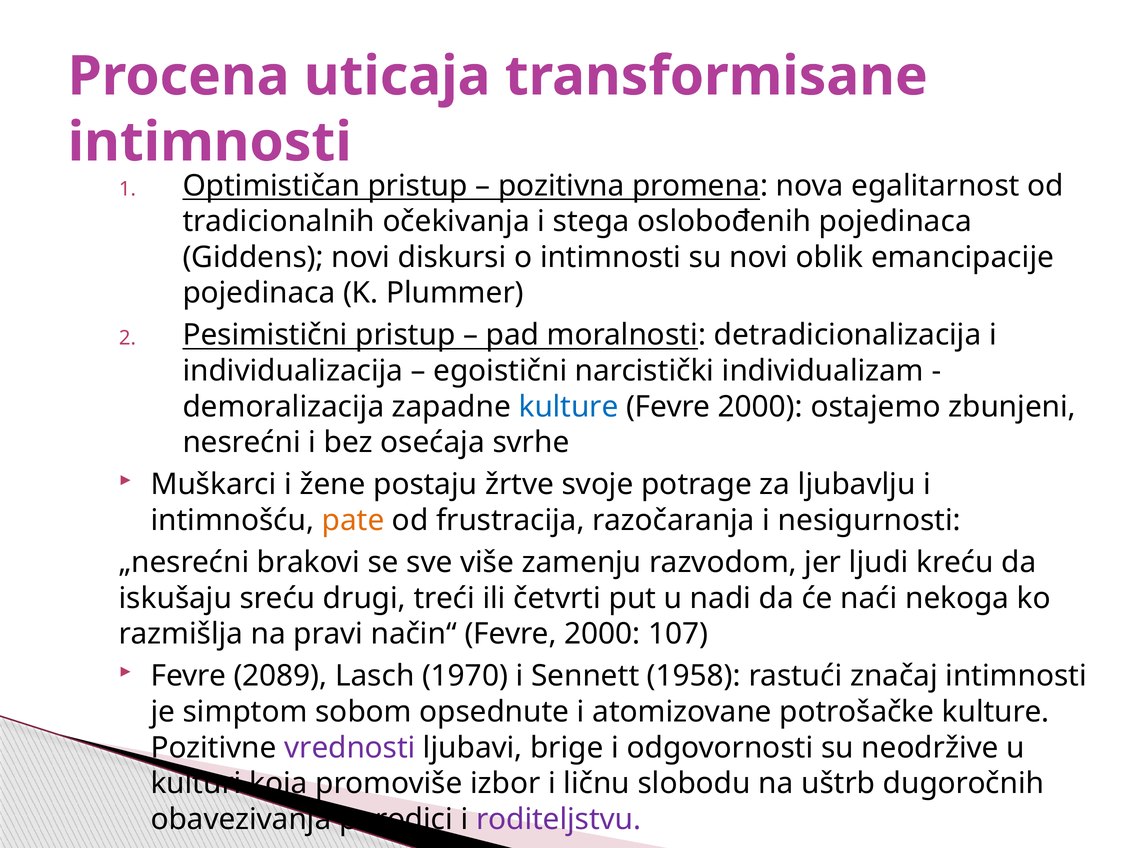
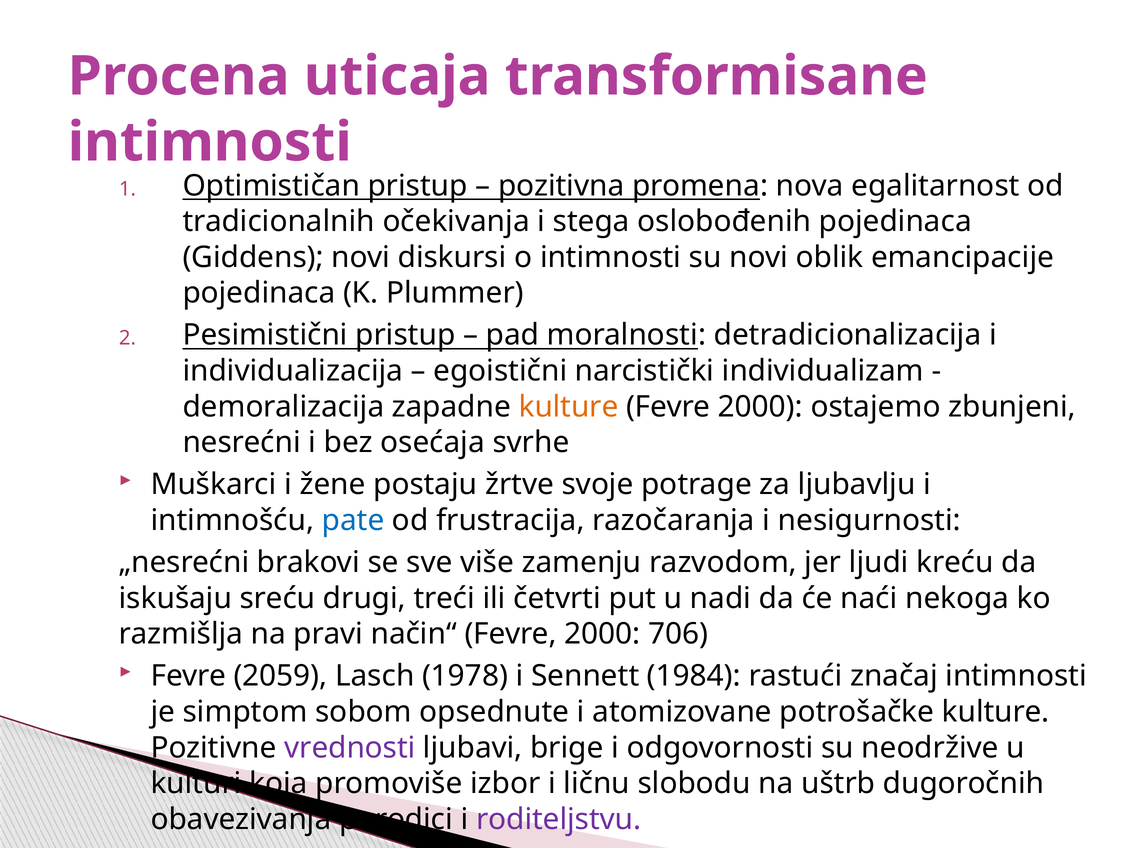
kulture at (569, 407) colour: blue -> orange
pate colour: orange -> blue
107: 107 -> 706
2089: 2089 -> 2059
1970: 1970 -> 1978
1958: 1958 -> 1984
